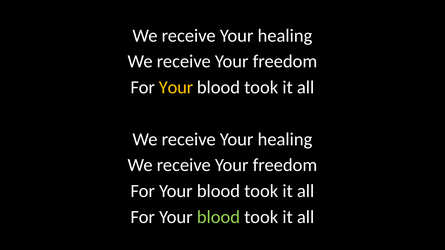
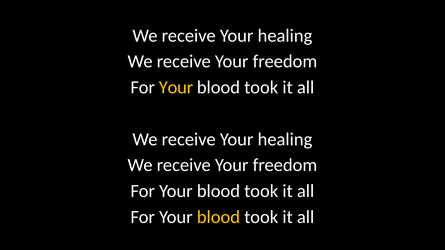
blood at (218, 217) colour: light green -> yellow
